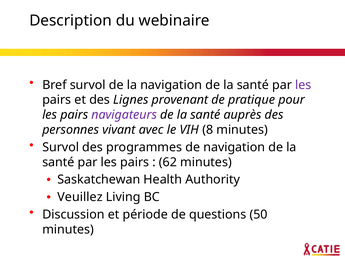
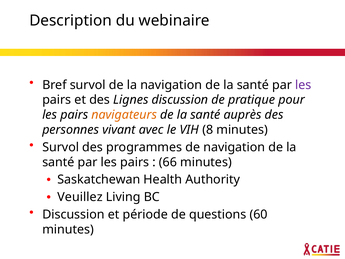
Lignes provenant: provenant -> discussion
navigateurs colour: purple -> orange
62: 62 -> 66
50: 50 -> 60
